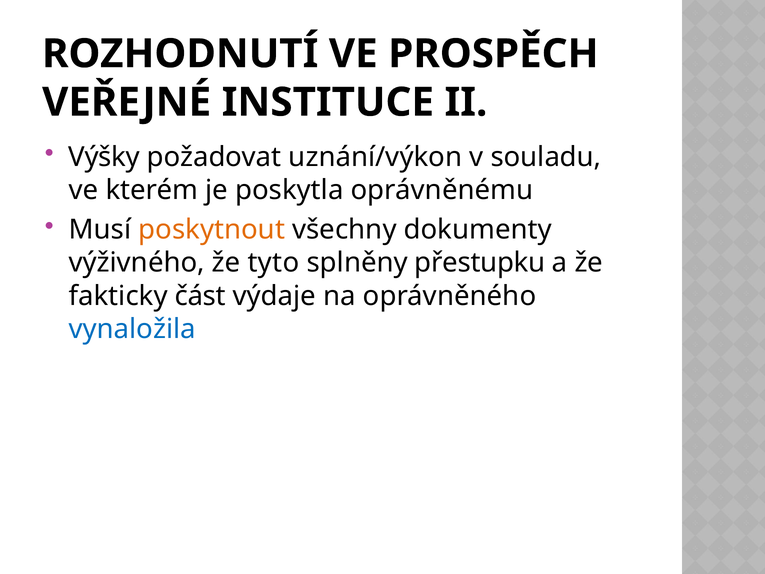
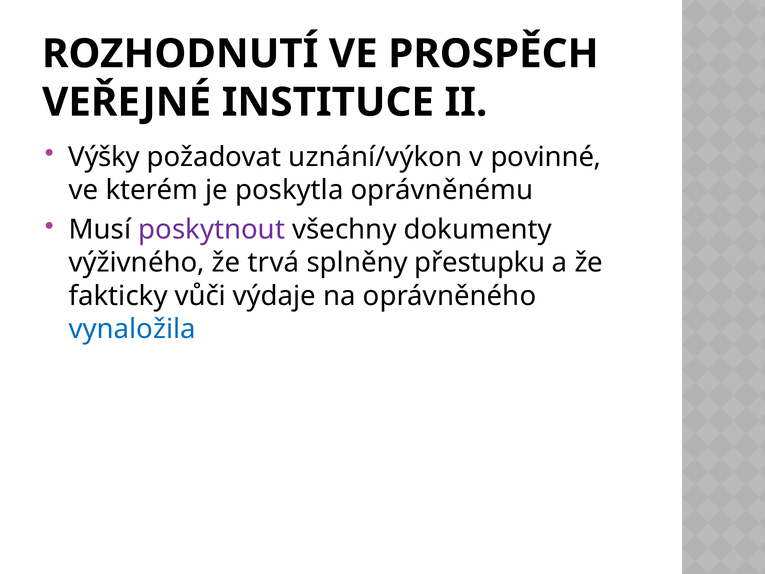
souladu: souladu -> povinné
poskytnout colour: orange -> purple
tyto: tyto -> trvá
část: část -> vůči
